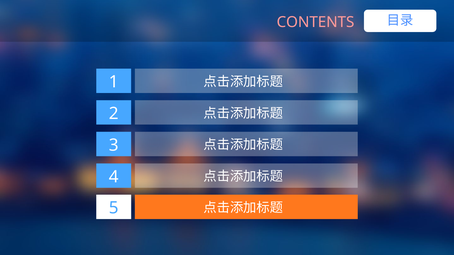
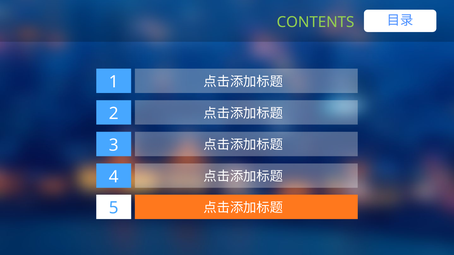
CONTENTS colour: pink -> light green
